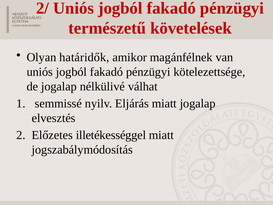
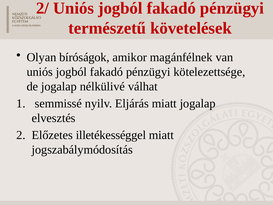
határidők: határidők -> bíróságok
